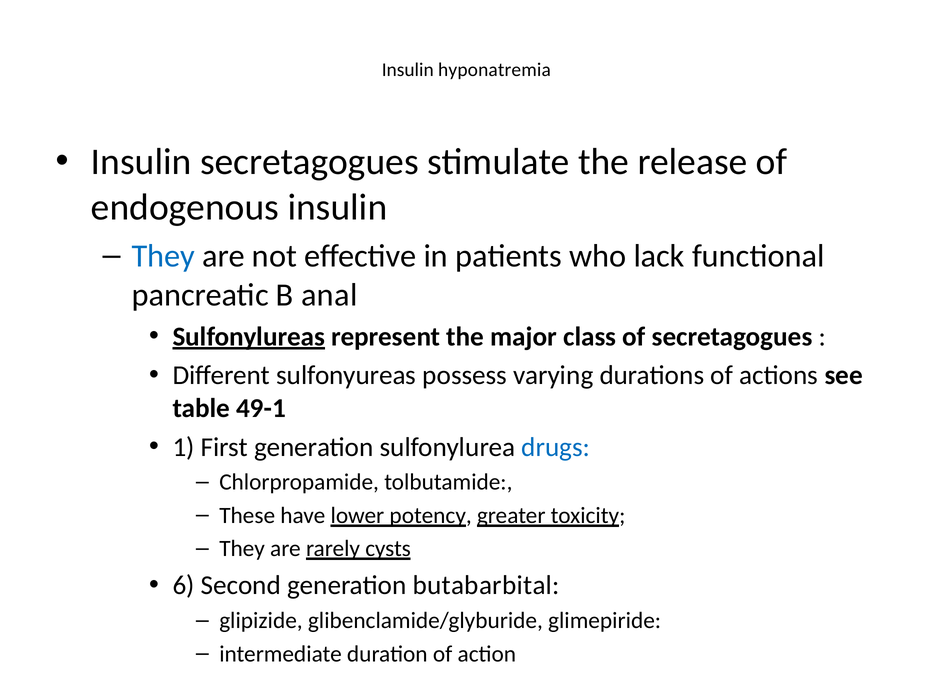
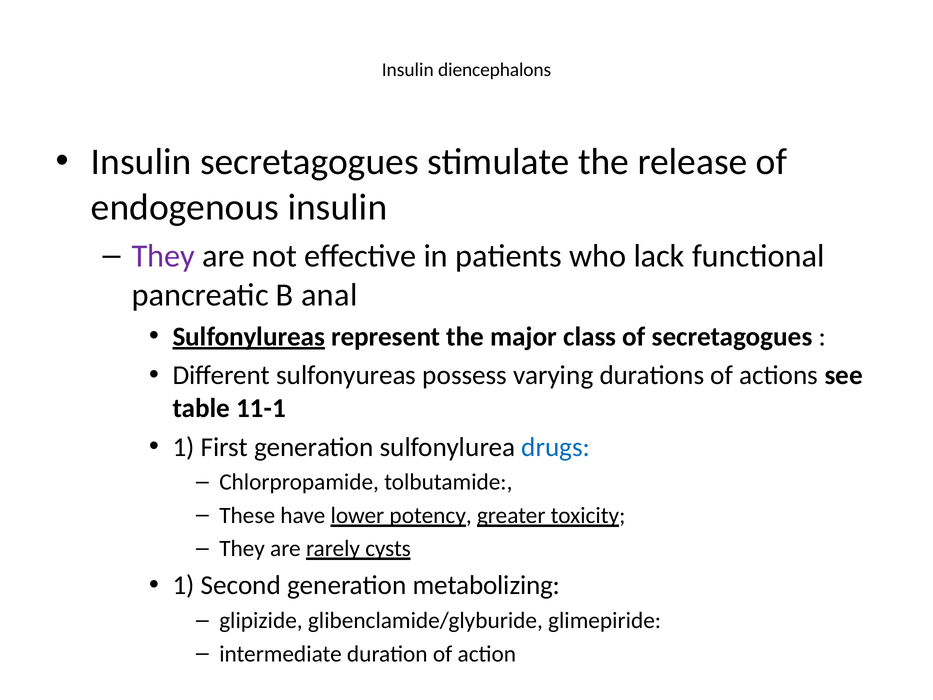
hyponatremia: hyponatremia -> diencephalons
They at (163, 256) colour: blue -> purple
49-1: 49-1 -> 11-1
6 at (184, 585): 6 -> 1
butabarbital: butabarbital -> metabolizing
